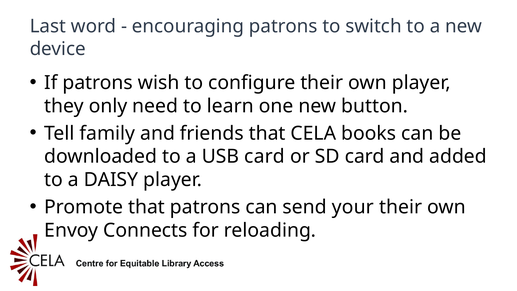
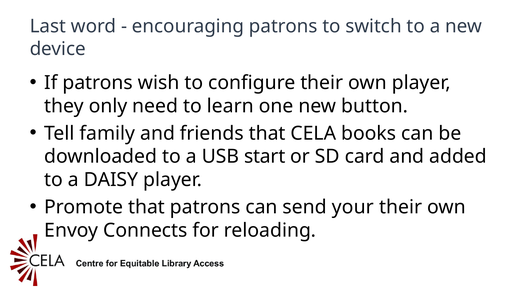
USB card: card -> start
